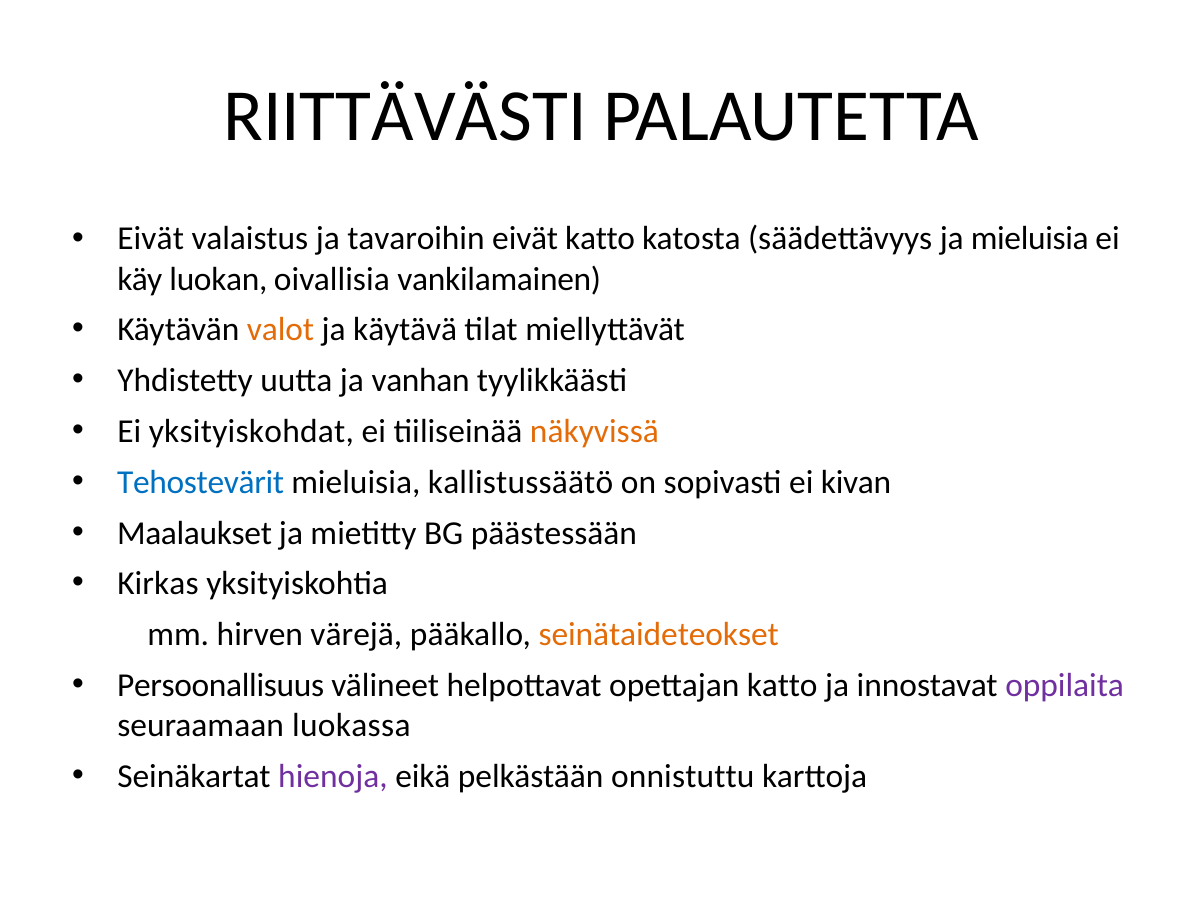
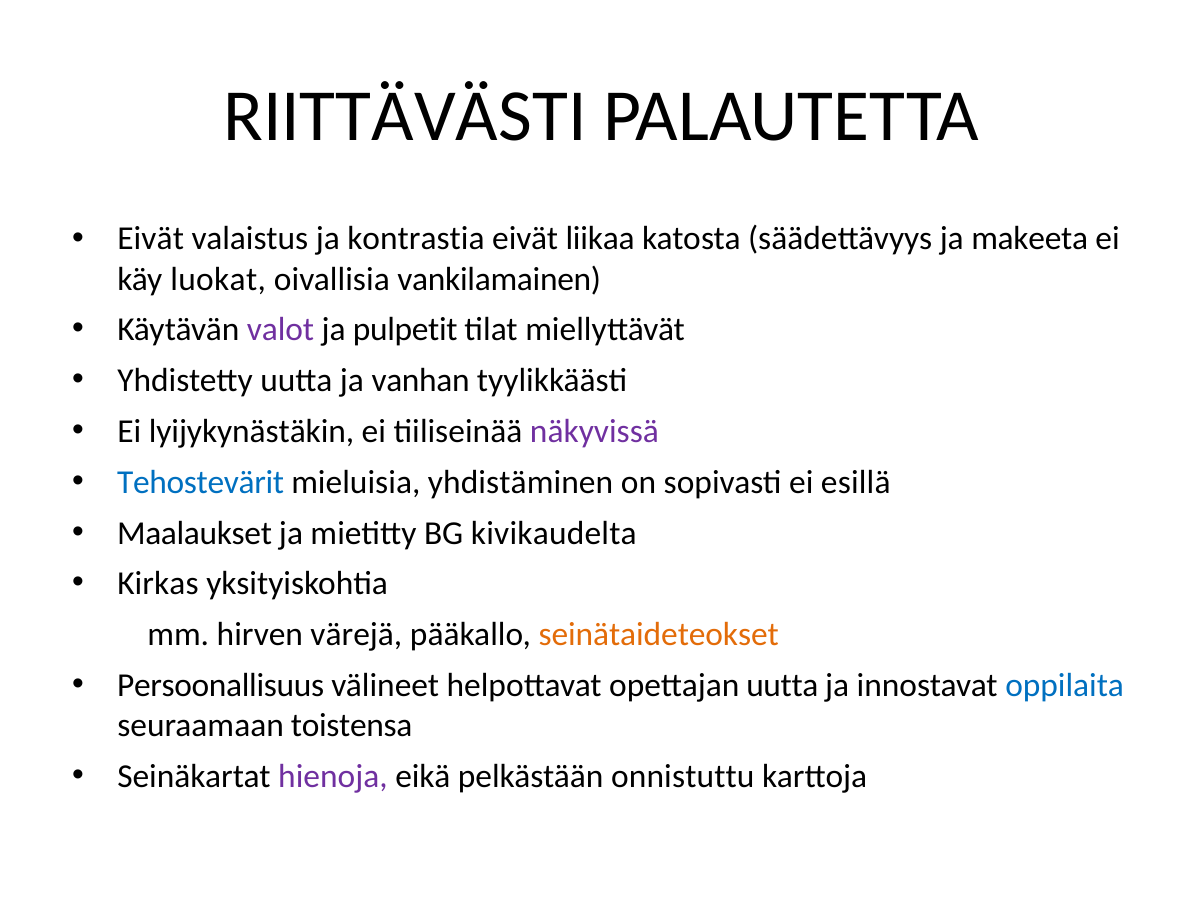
tavaroihin: tavaroihin -> kontrastia
eivät katto: katto -> liikaa
ja mieluisia: mieluisia -> makeeta
luokan: luokan -> luokat
valot colour: orange -> purple
käytävä: käytävä -> pulpetit
yksityiskohdat: yksityiskohdat -> lyijykynästäkin
näkyvissä colour: orange -> purple
kallistussäätö: kallistussäätö -> yhdistäminen
kivan: kivan -> esillä
päästessään: päästessään -> kivikaudelta
opettajan katto: katto -> uutta
oppilaita colour: purple -> blue
luokassa: luokassa -> toistensa
